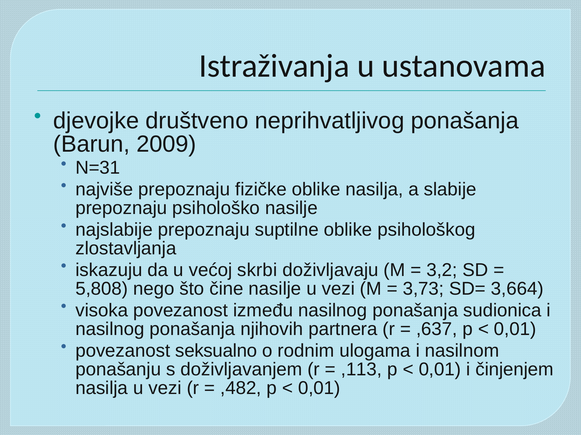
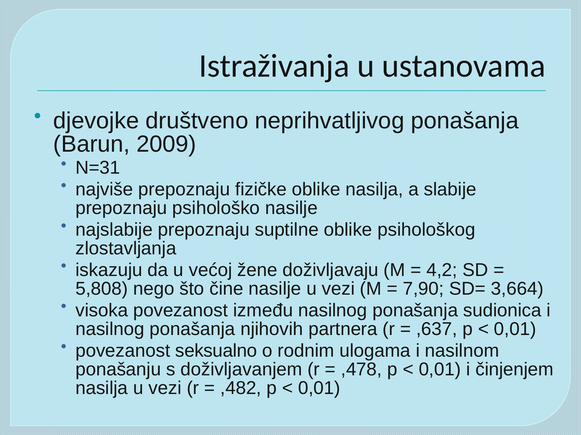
skrbi: skrbi -> žene
3,2: 3,2 -> 4,2
3,73: 3,73 -> 7,90
,113: ,113 -> ,478
